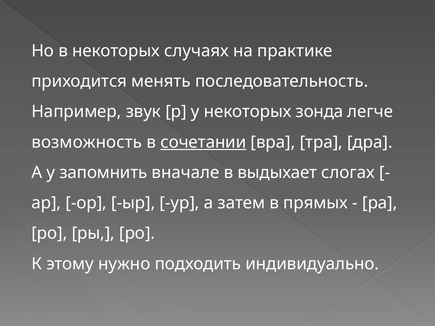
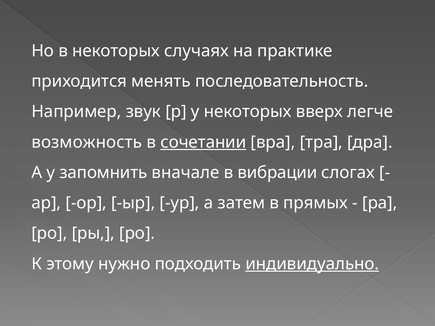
зонда: зонда -> вверх
выдыхает: выдыхает -> вибрации
индивидуально underline: none -> present
